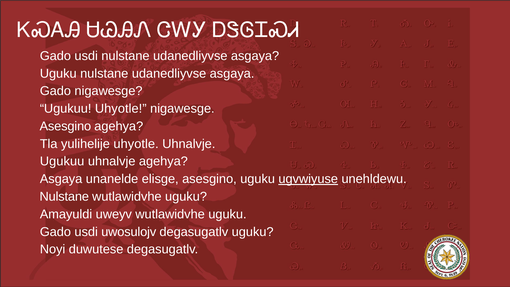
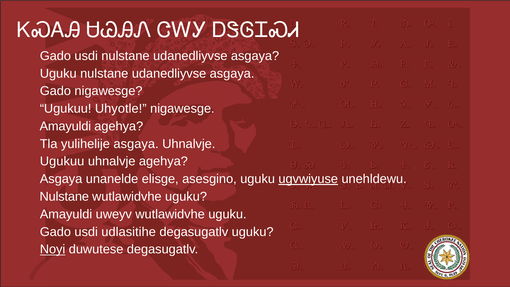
Asesgino at (65, 126): Asesgino -> Amayuldi
yulihelije uhyotle: uhyotle -> asgaya
uwosulojv: uwosulojv -> udlasitihe
Noyi underline: none -> present
